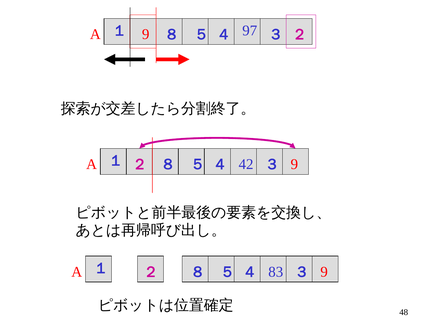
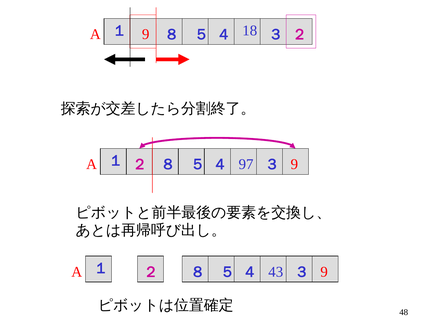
97: 97 -> 18
42: 42 -> 97
83: 83 -> 43
